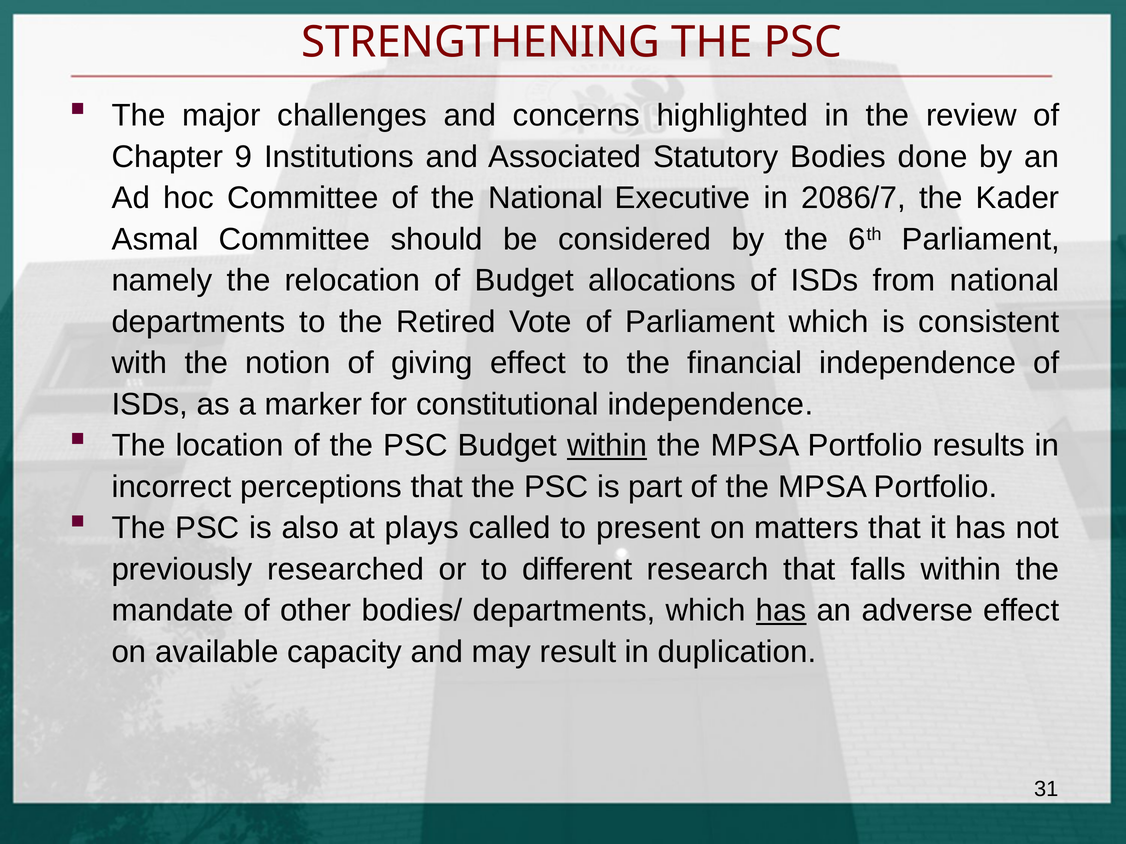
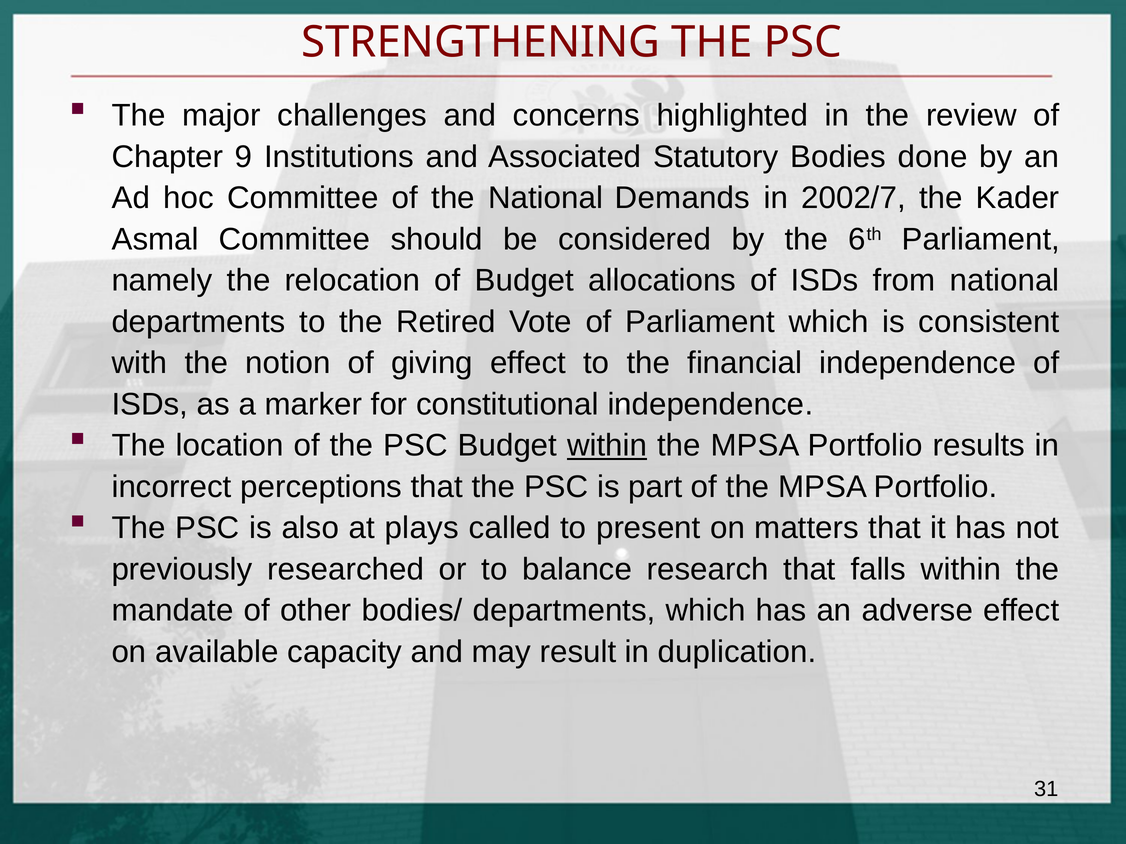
Executive: Executive -> Demands
2086/7: 2086/7 -> 2002/7
different: different -> balance
has at (781, 611) underline: present -> none
